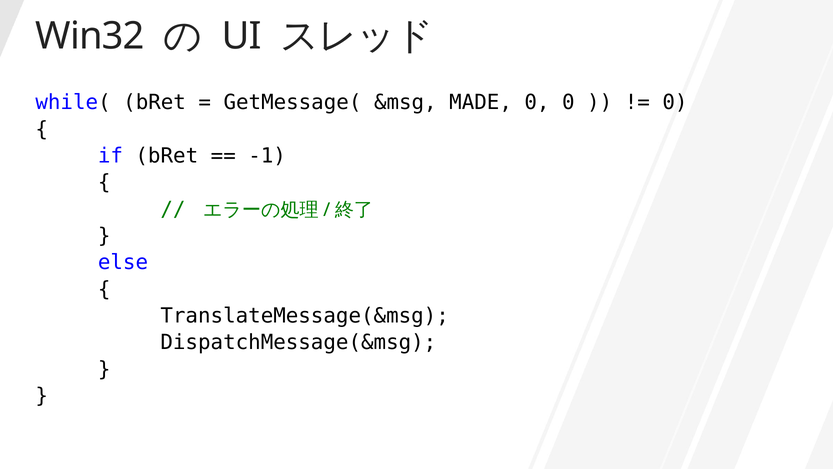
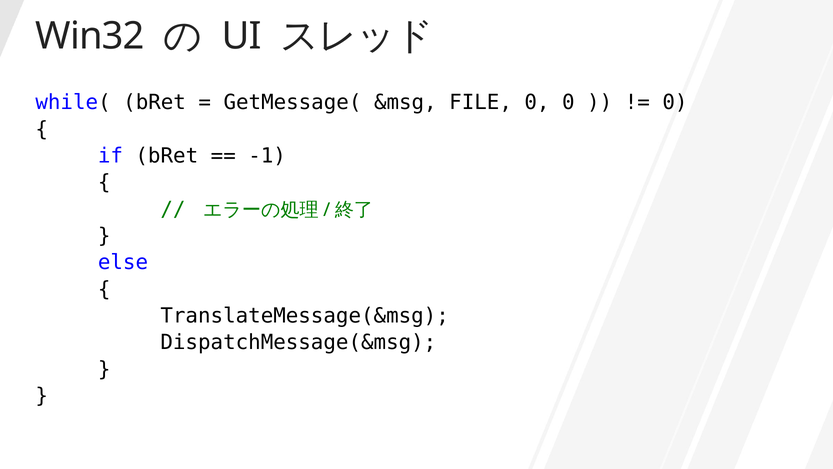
MADE: MADE -> FILE
